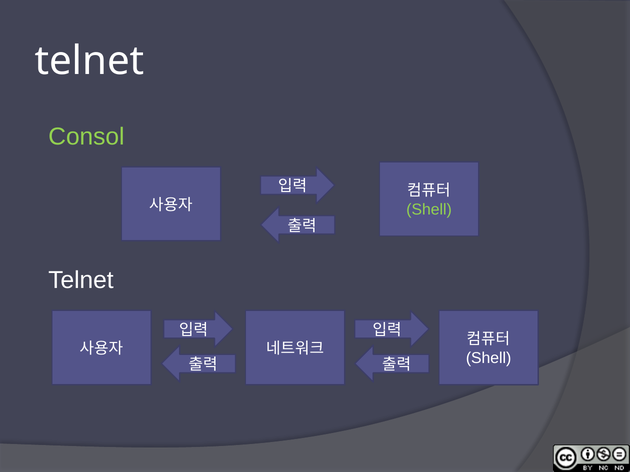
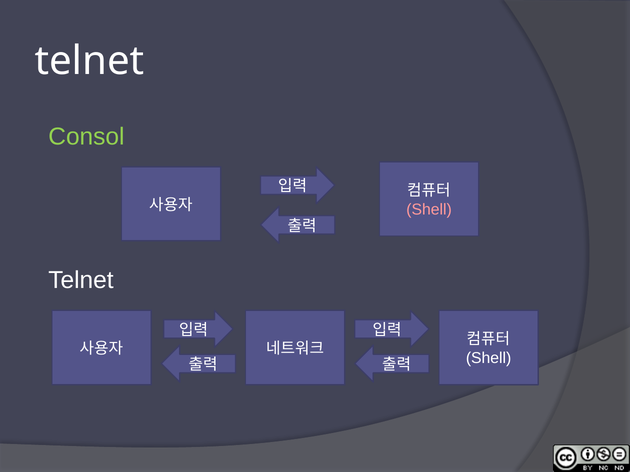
Shell at (429, 210) colour: light green -> pink
